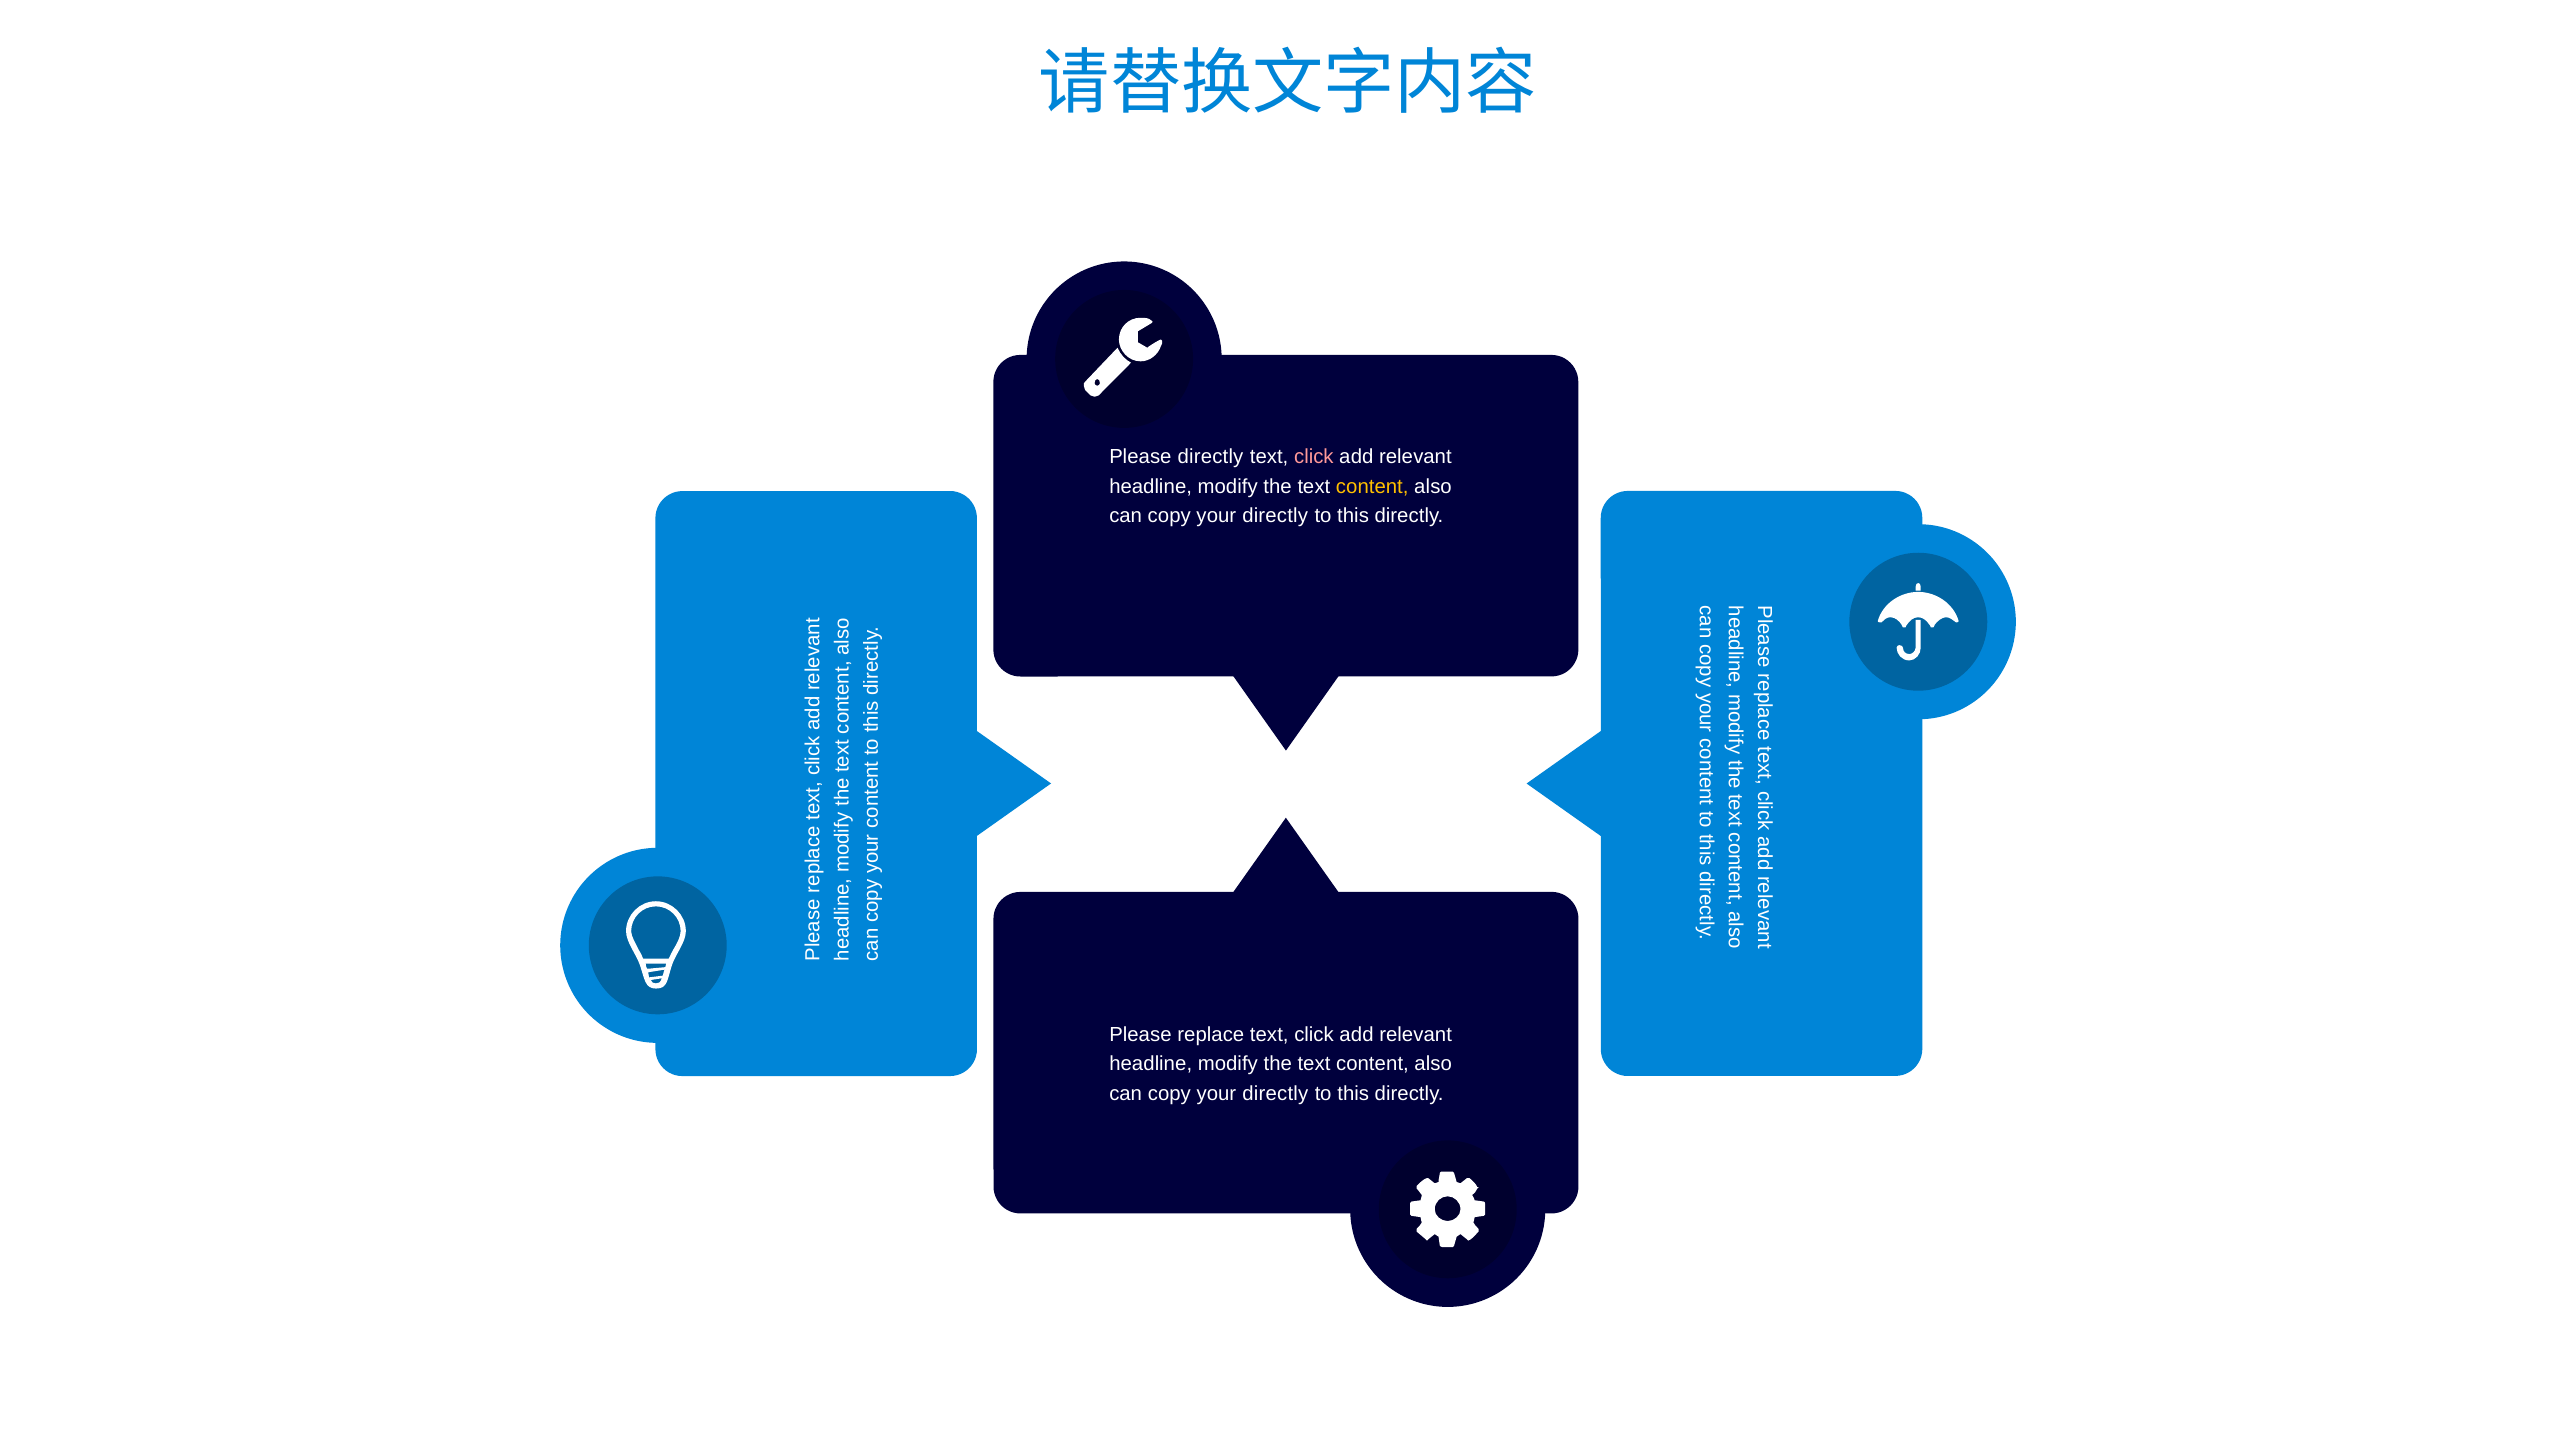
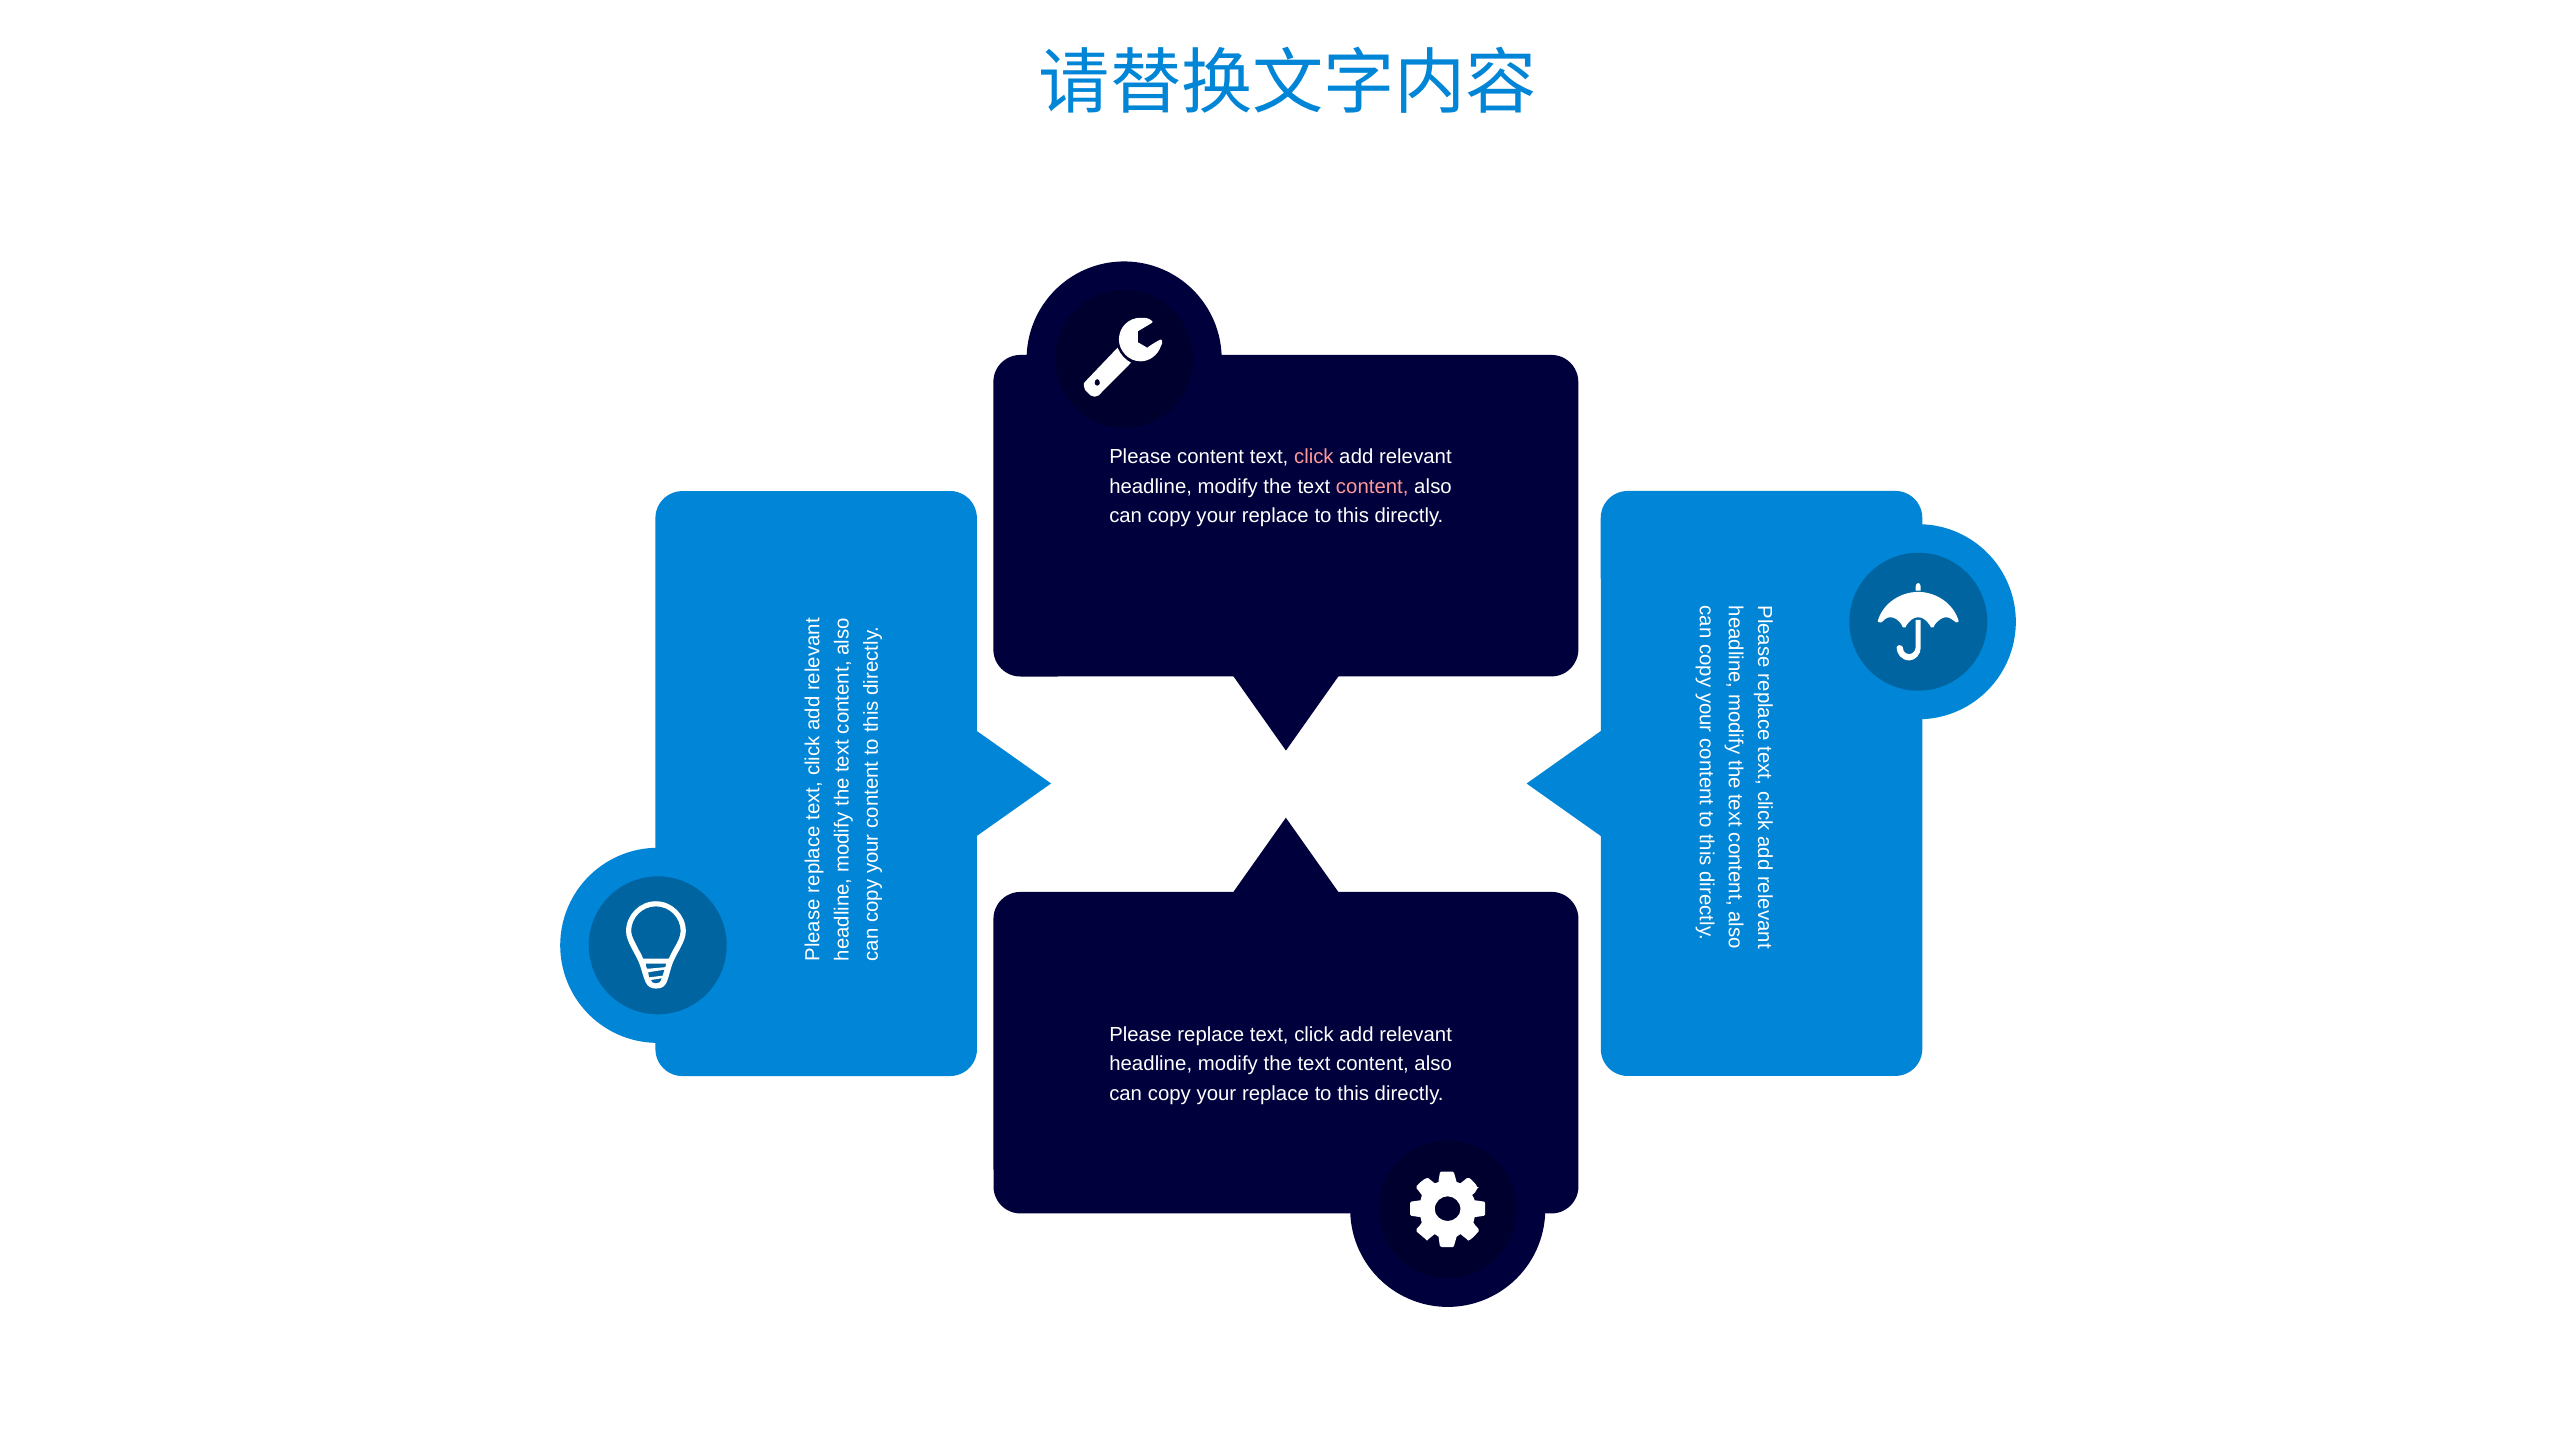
Please directly: directly -> content
content at (1372, 486) colour: yellow -> pink
directly at (1275, 516): directly -> replace
directly at (1275, 1093): directly -> replace
